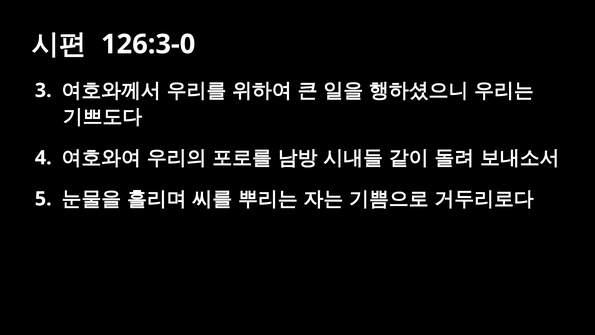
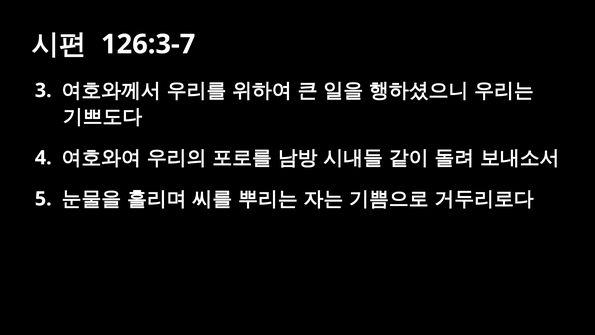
126:3-0: 126:3-0 -> 126:3-7
